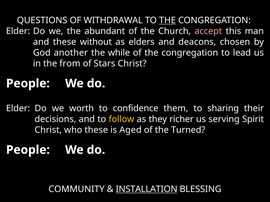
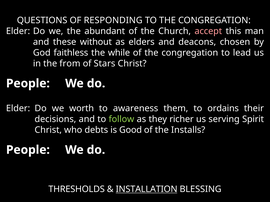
WITHDRAWAL: WITHDRAWAL -> RESPONDING
THE at (167, 20) underline: present -> none
another: another -> faithless
confidence: confidence -> awareness
sharing: sharing -> ordains
follow colour: yellow -> light green
who these: these -> debts
Aged: Aged -> Good
Turned: Turned -> Installs
COMMUNITY: COMMUNITY -> THRESHOLDS
